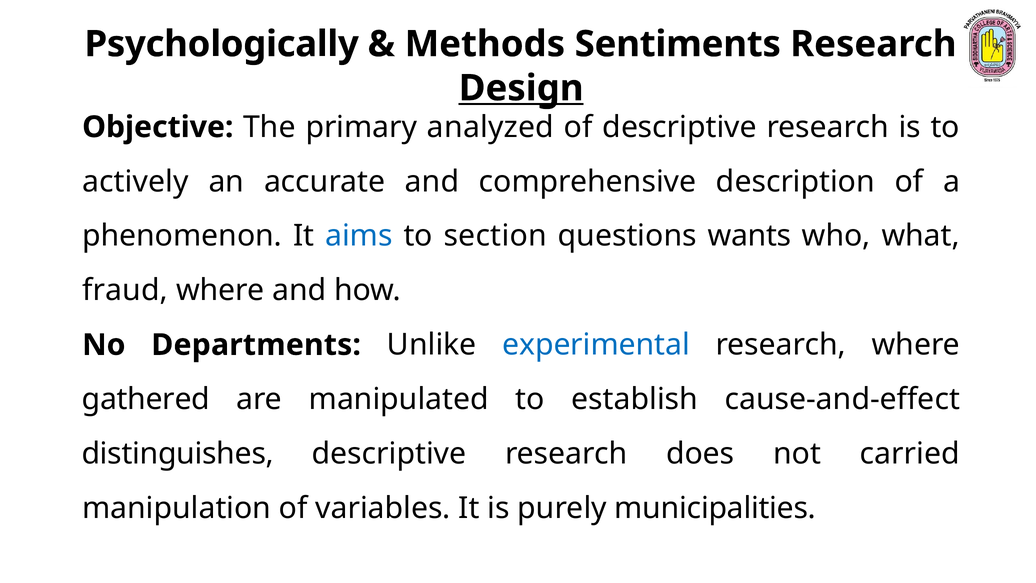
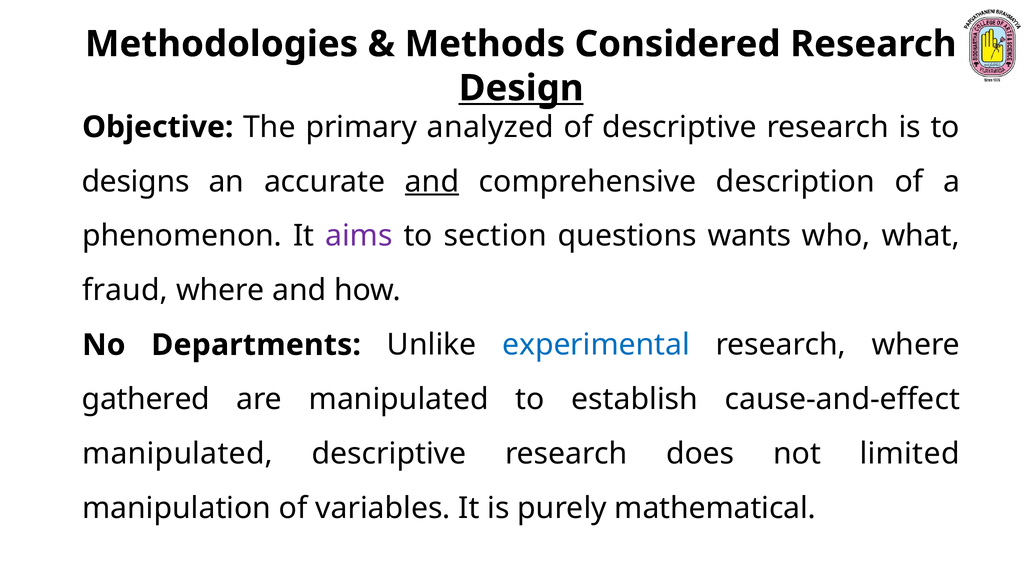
Psychologically: Psychologically -> Methodologies
Sentiments: Sentiments -> Considered
actively: actively -> designs
and at (432, 181) underline: none -> present
aims colour: blue -> purple
distinguishes at (178, 454): distinguishes -> manipulated
carried: carried -> limited
municipalities: municipalities -> mathematical
